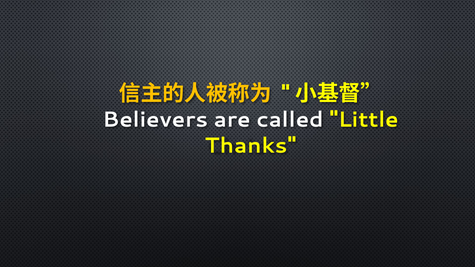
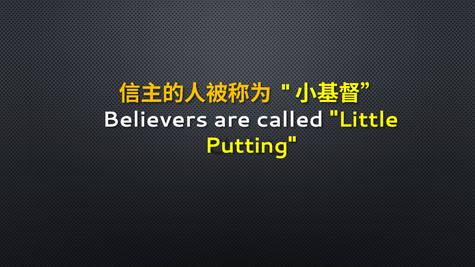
Thanks: Thanks -> Putting
